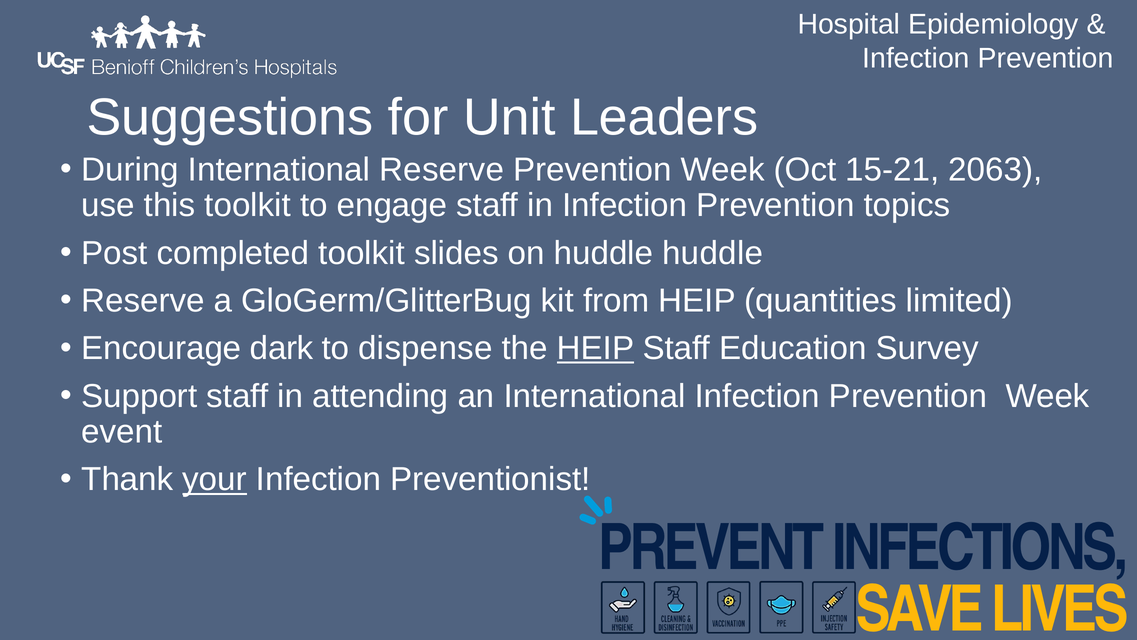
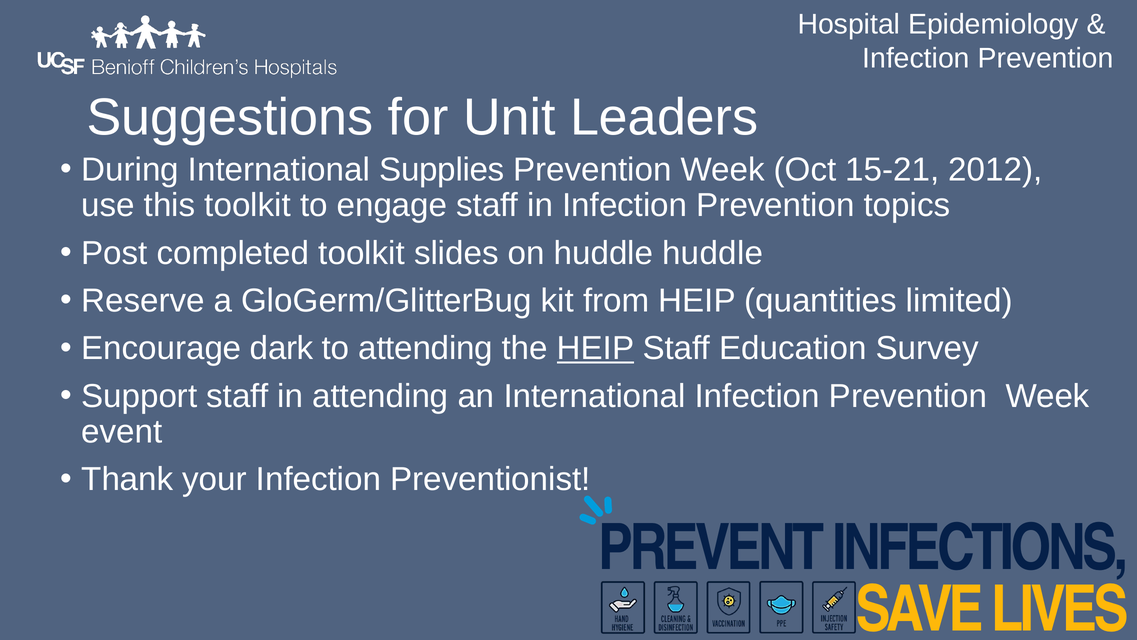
International Reserve: Reserve -> Supplies
2063: 2063 -> 2012
to dispense: dispense -> attending
your underline: present -> none
